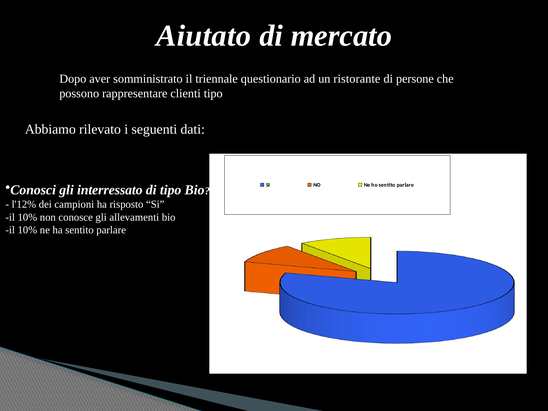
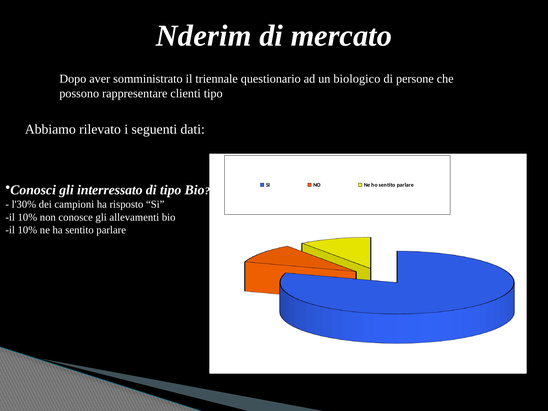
Aiutato: Aiutato -> Nderim
ristorante: ristorante -> biologico
l'12%: l'12% -> l'30%
